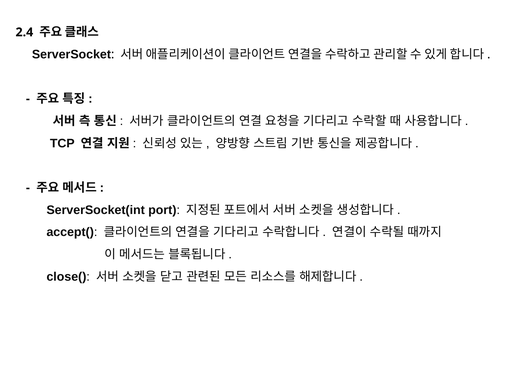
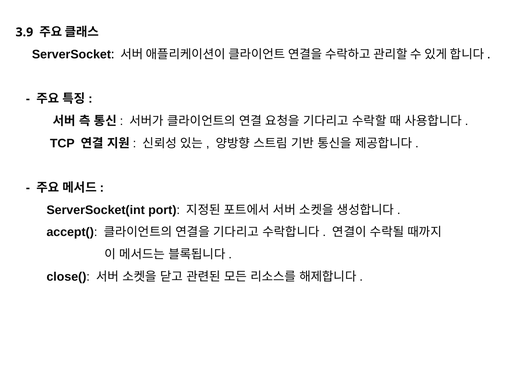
2.4: 2.4 -> 3.9
